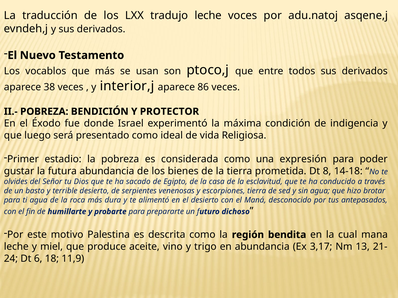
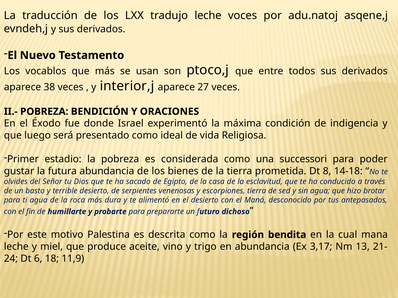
86: 86 -> 27
PROTECTOR: PROTECTOR -> ORACIONES
expresión: expresión -> successori
